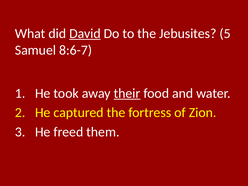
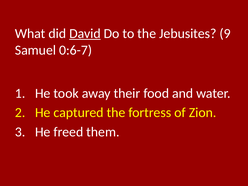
5: 5 -> 9
8:6-7: 8:6-7 -> 0:6-7
their underline: present -> none
